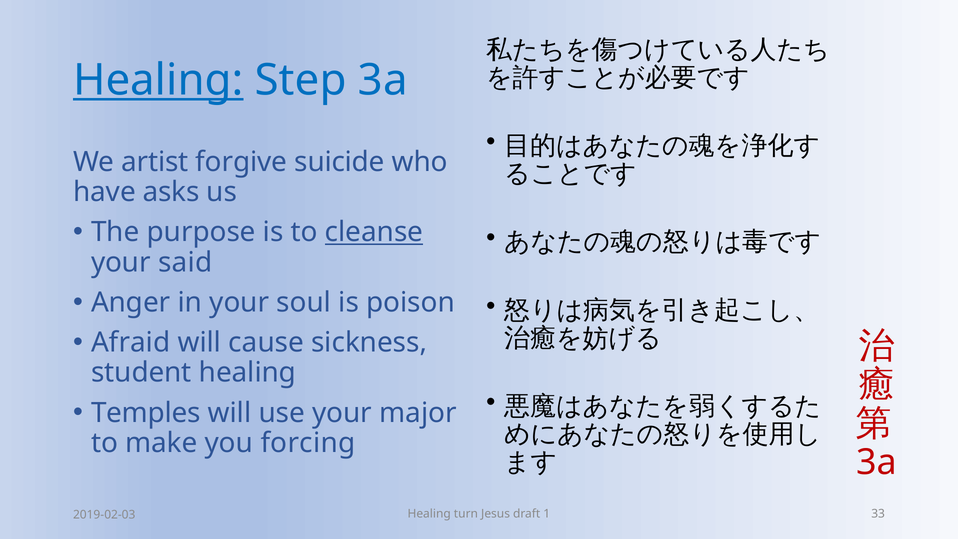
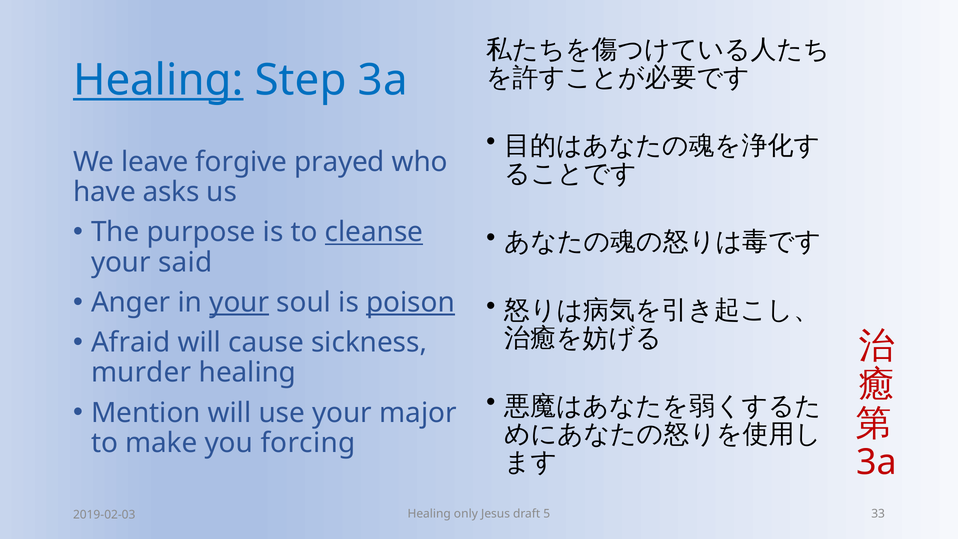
artist: artist -> leave
suicide: suicide -> prayed
your at (239, 302) underline: none -> present
poison underline: none -> present
student: student -> murder
Temples: Temples -> Mention
turn: turn -> only
1: 1 -> 5
